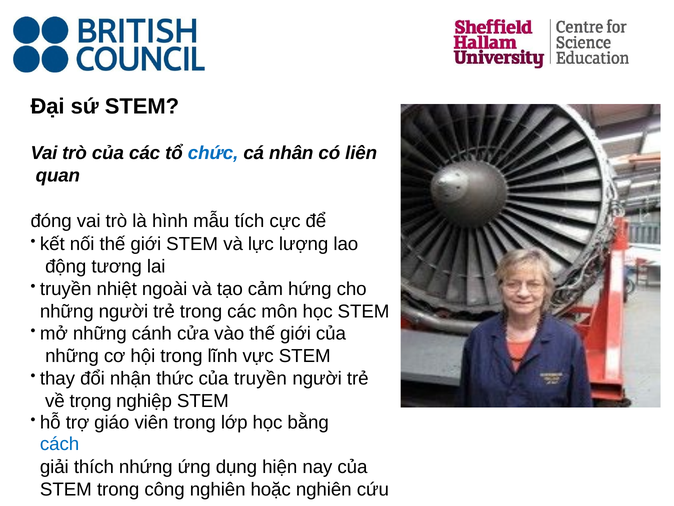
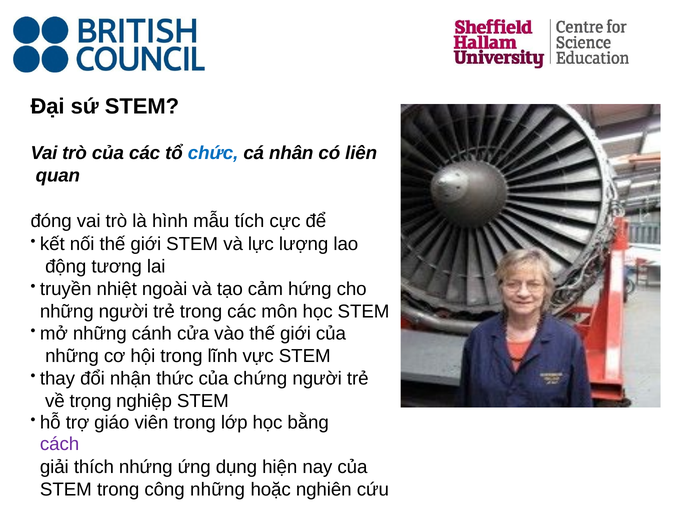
của truyền: truyền -> chứng
cách colour: blue -> purple
công nghiên: nghiên -> những
